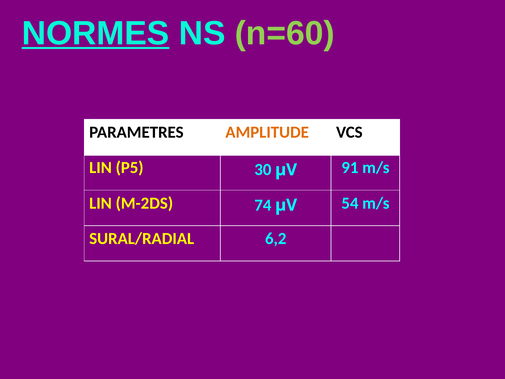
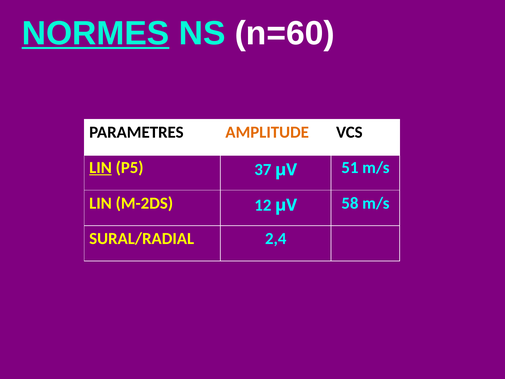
n=60 colour: light green -> white
LIN at (101, 168) underline: none -> present
30: 30 -> 37
91: 91 -> 51
74: 74 -> 12
54: 54 -> 58
6,2: 6,2 -> 2,4
